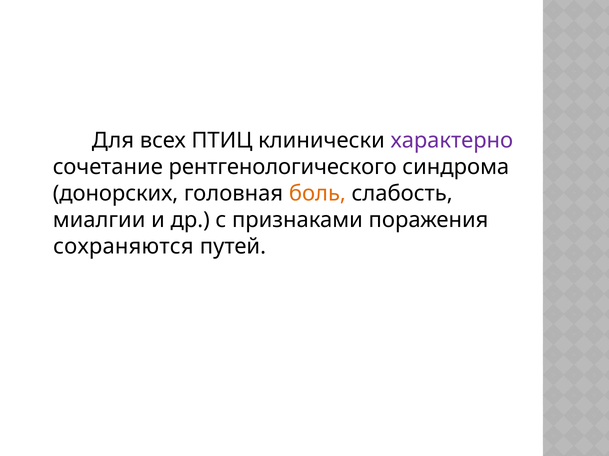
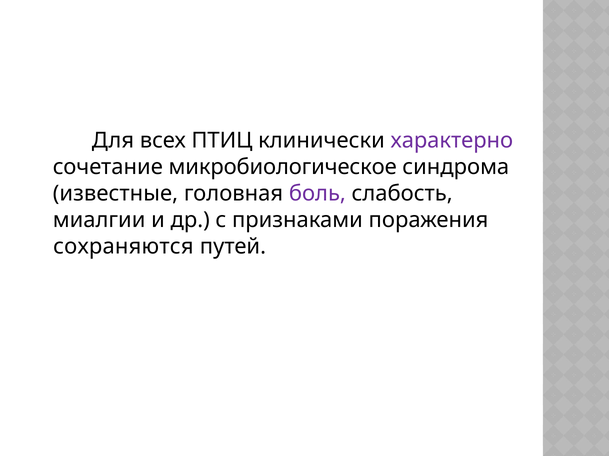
рентгенологического: рентгенологического -> микробиологическое
донорских: донорских -> известные
боль colour: orange -> purple
